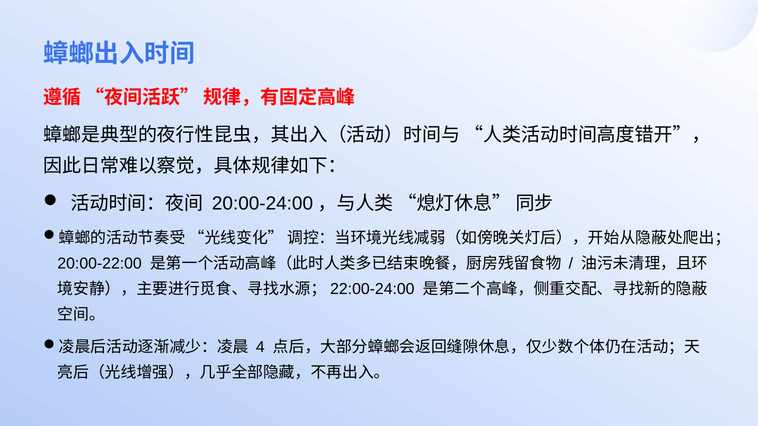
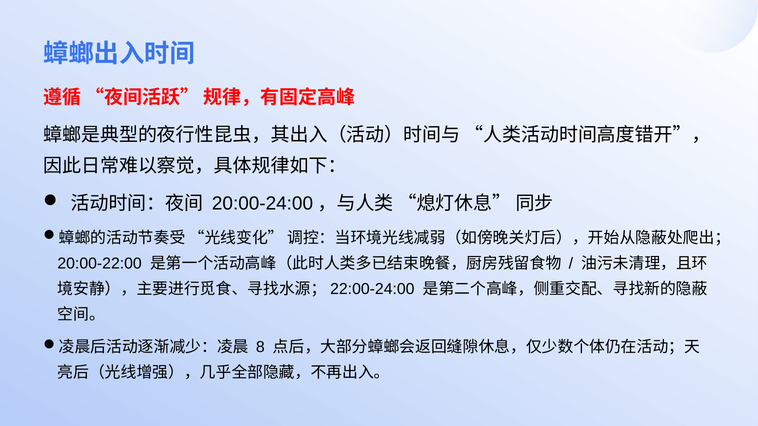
4: 4 -> 8
